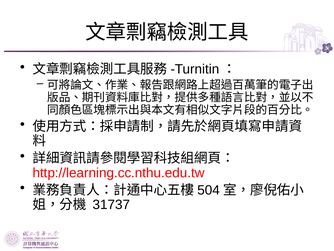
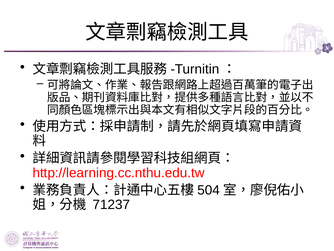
31737: 31737 -> 71237
